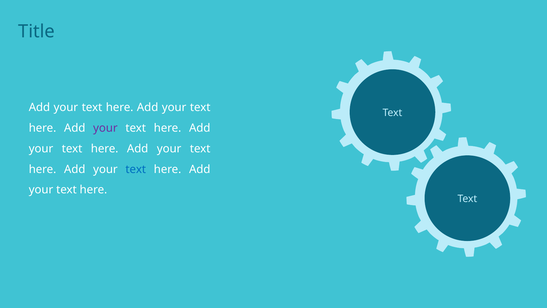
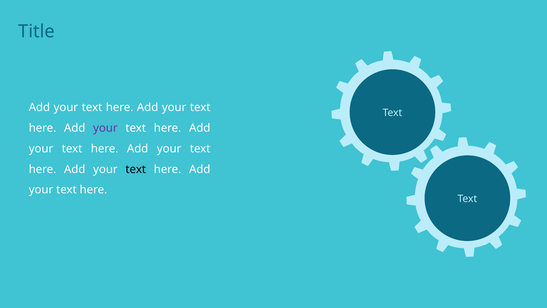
text at (136, 169) colour: blue -> black
